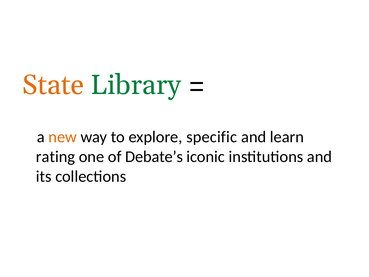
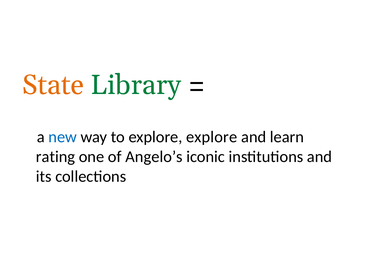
new colour: orange -> blue
explore specific: specific -> explore
Debate’s: Debate’s -> Angelo’s
